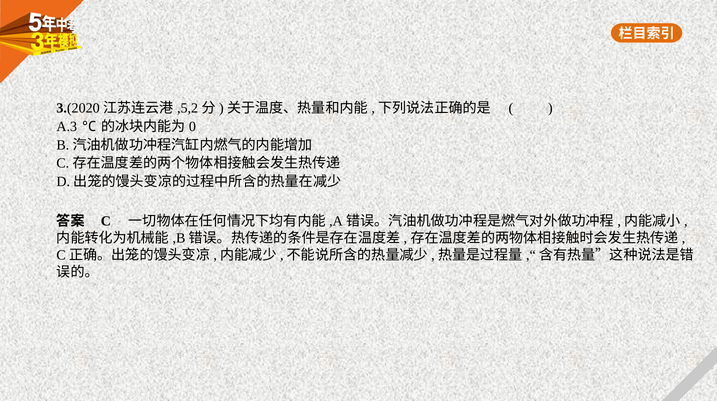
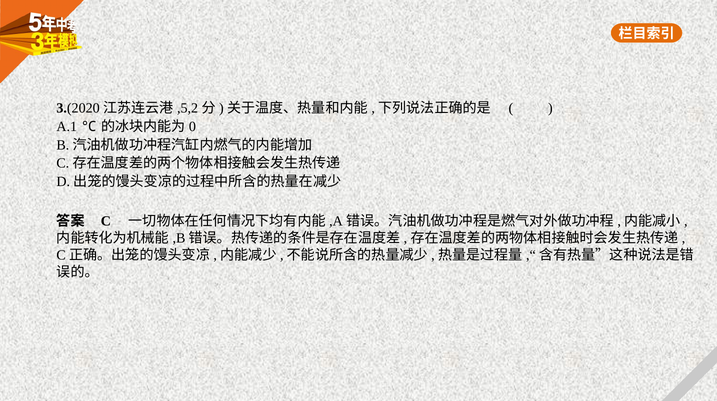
A.3: A.3 -> A.1
